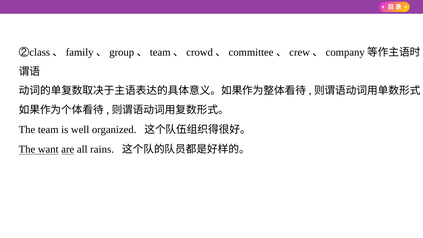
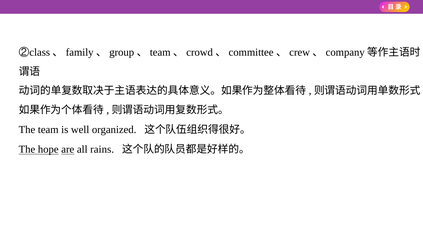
want: want -> hope
